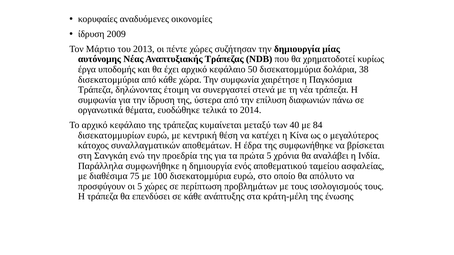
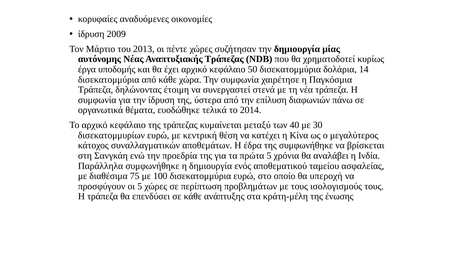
38: 38 -> 14
84: 84 -> 30
απόλυτο: απόλυτο -> υπεροχή
